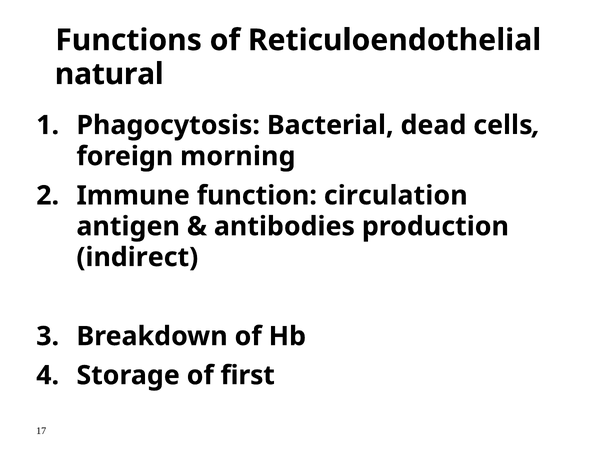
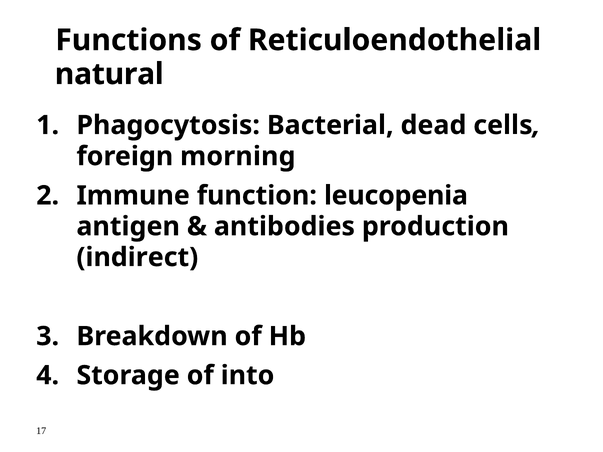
circulation: circulation -> leucopenia
first: first -> into
